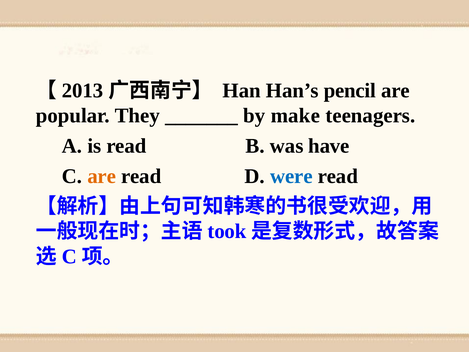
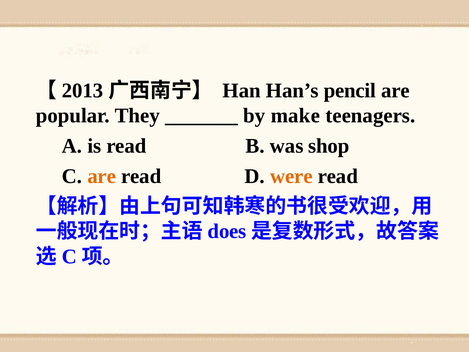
have: have -> shop
were colour: blue -> orange
took: took -> does
